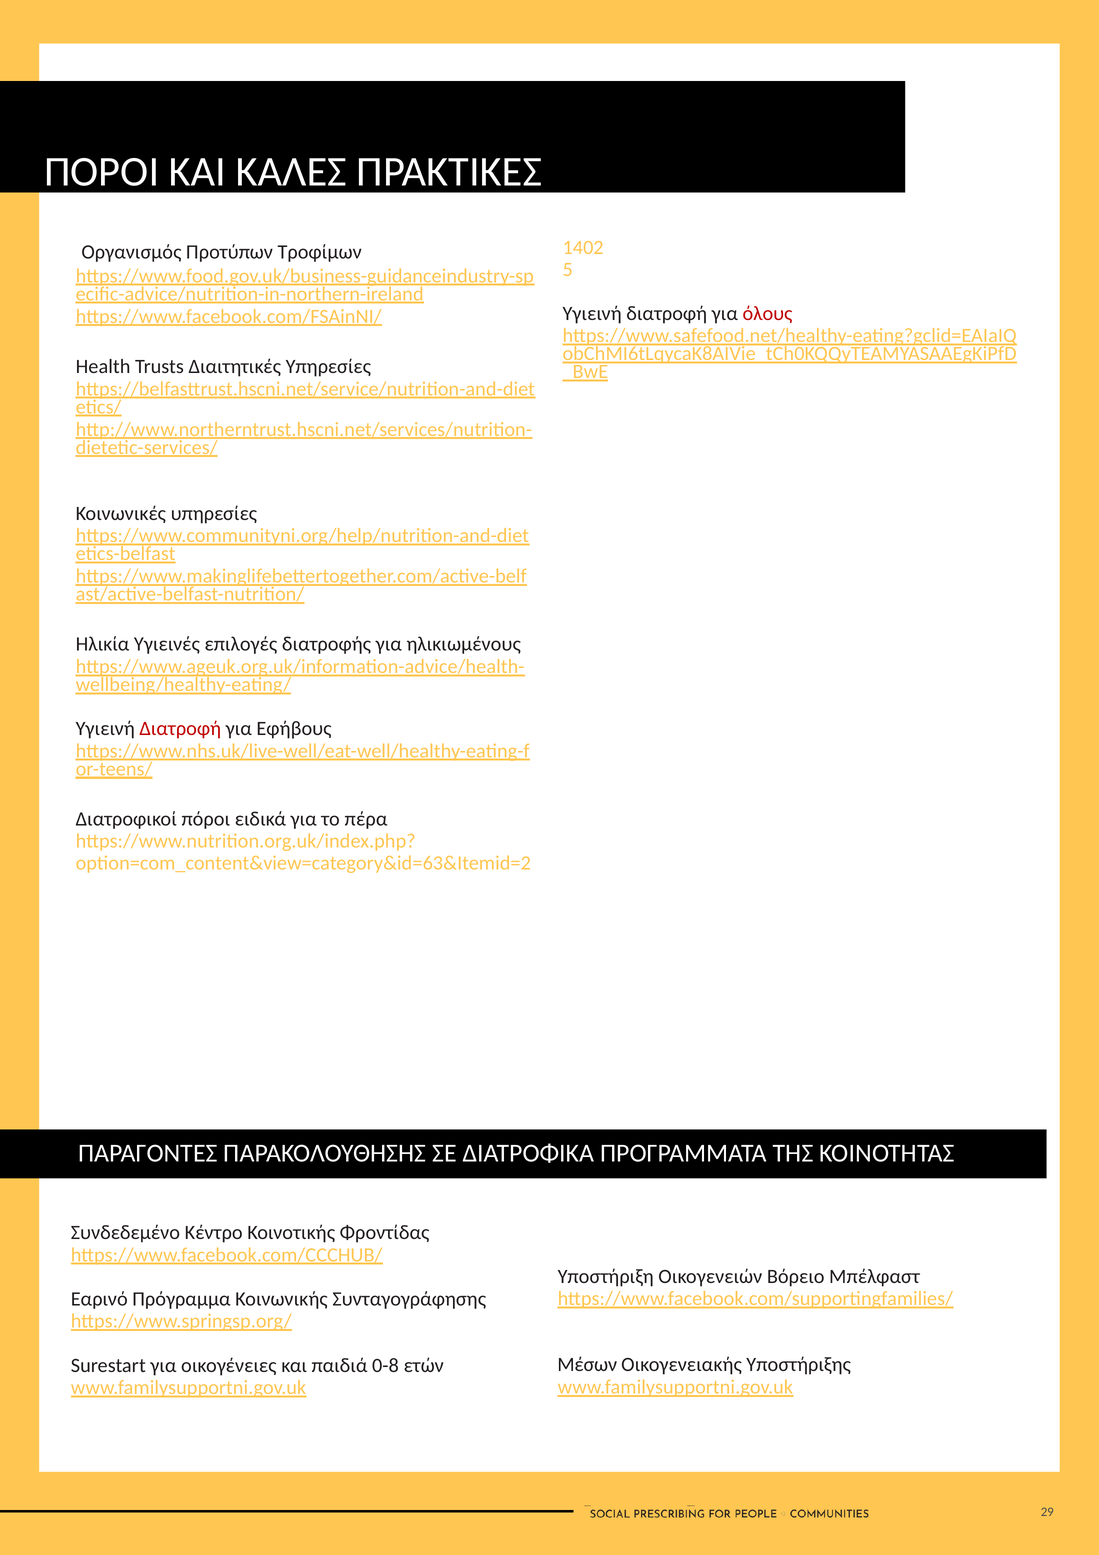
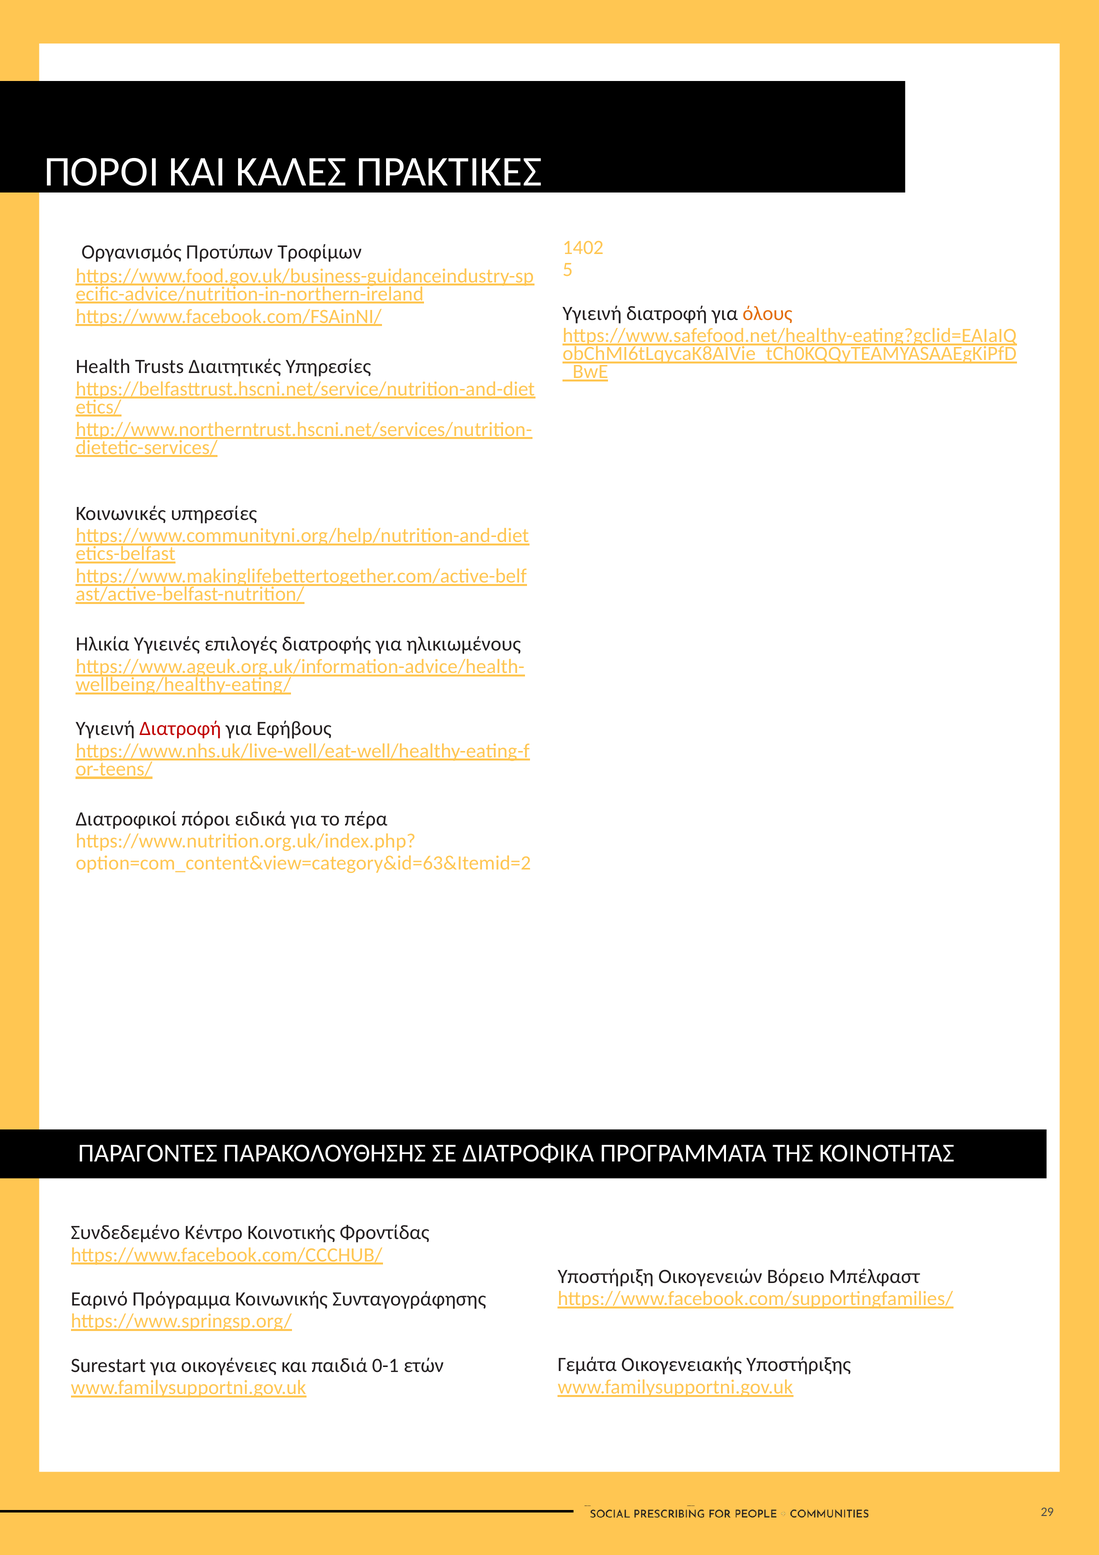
όλους colour: red -> orange
Μέσων: Μέσων -> Γεμάτα
0-8: 0-8 -> 0-1
